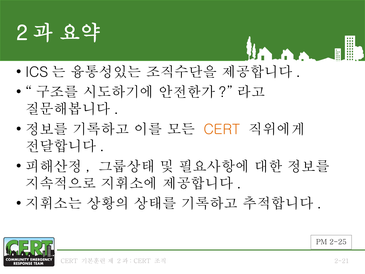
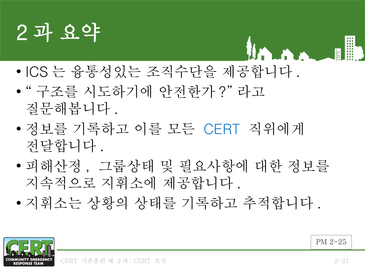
CERT at (222, 129) colour: orange -> blue
